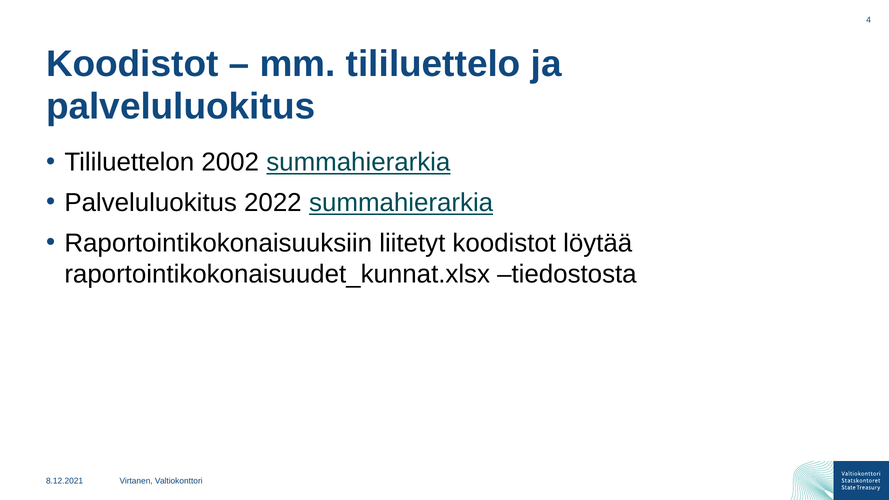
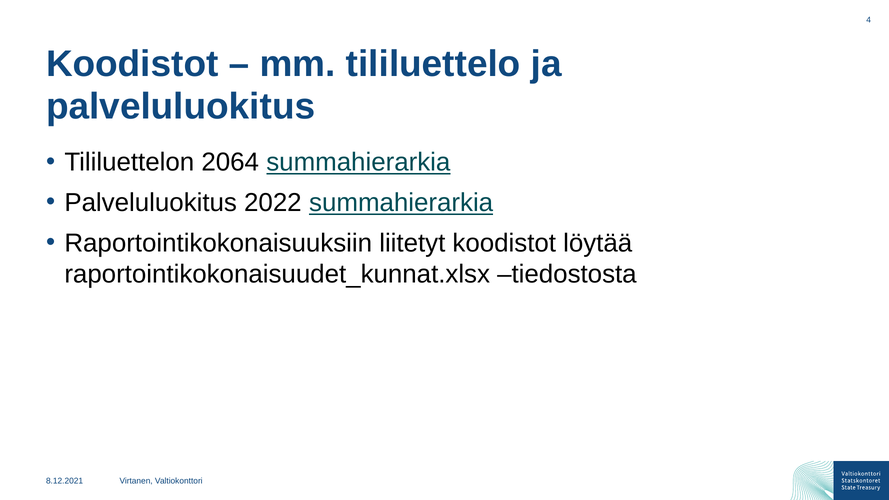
2002: 2002 -> 2064
